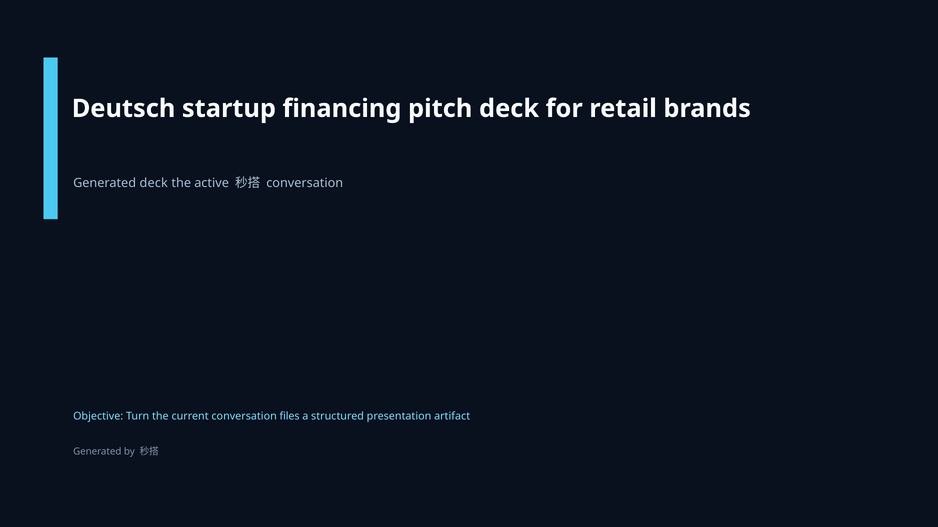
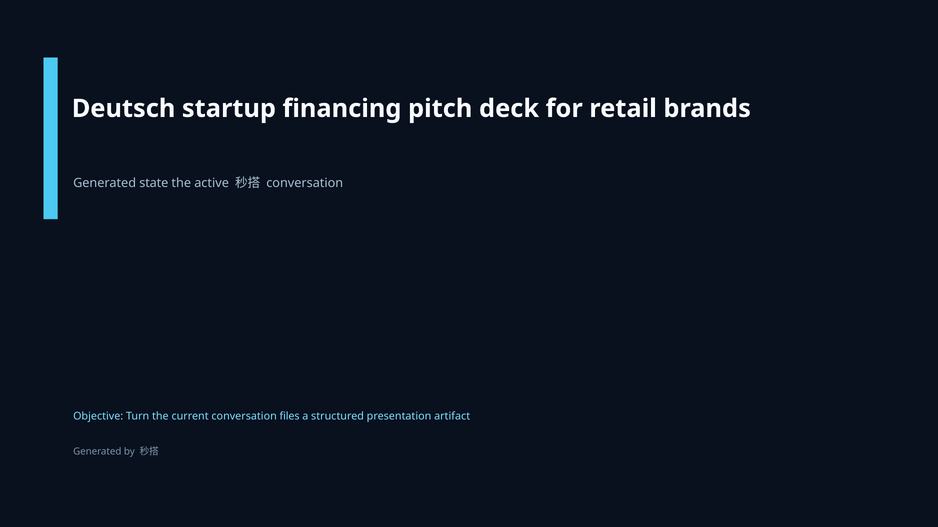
Generated deck: deck -> state
